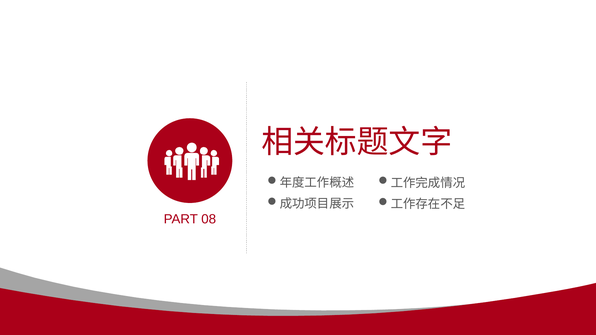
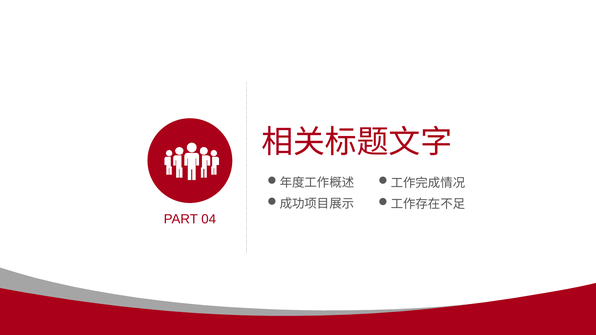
08: 08 -> 04
